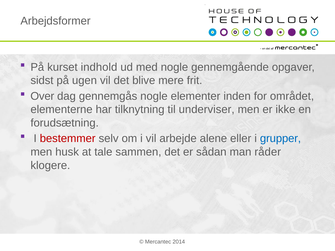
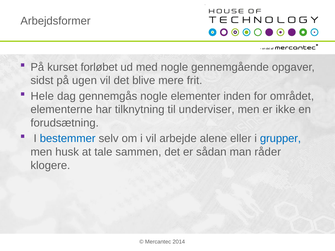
indhold: indhold -> forløbet
Over: Over -> Hele
bestemmer colour: red -> blue
